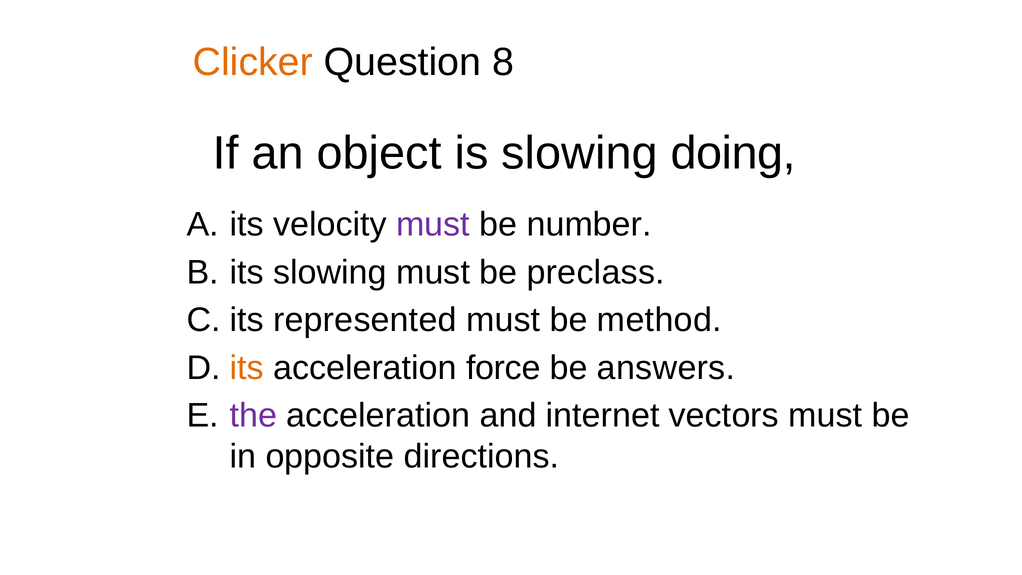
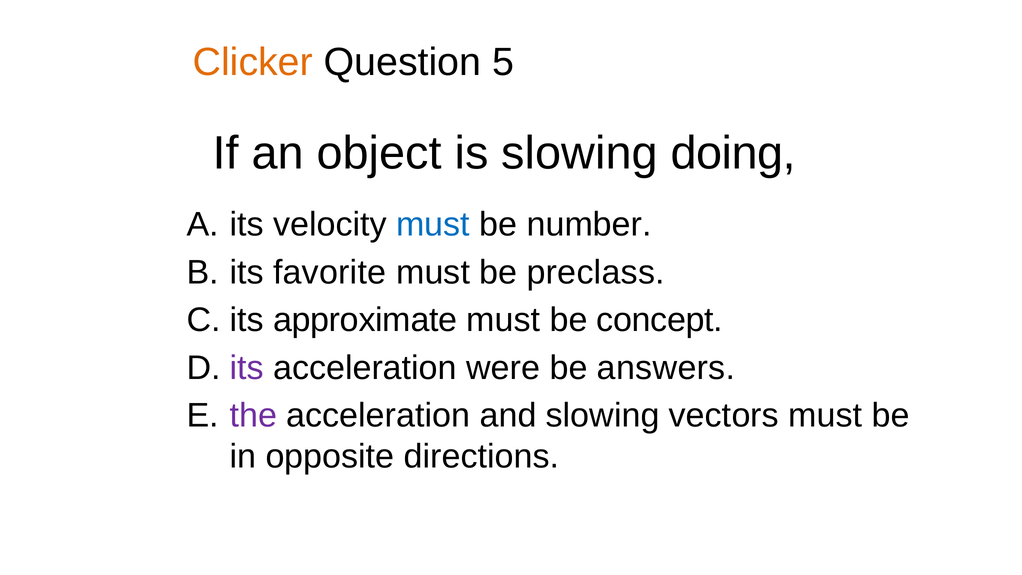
8: 8 -> 5
must at (433, 225) colour: purple -> blue
its slowing: slowing -> favorite
represented: represented -> approximate
method: method -> concept
its at (247, 368) colour: orange -> purple
force: force -> were
and internet: internet -> slowing
